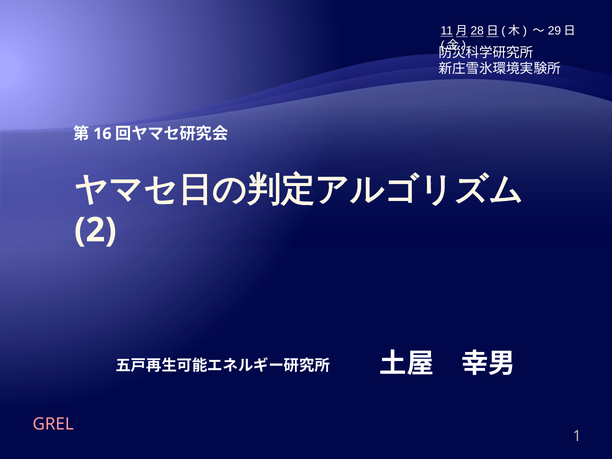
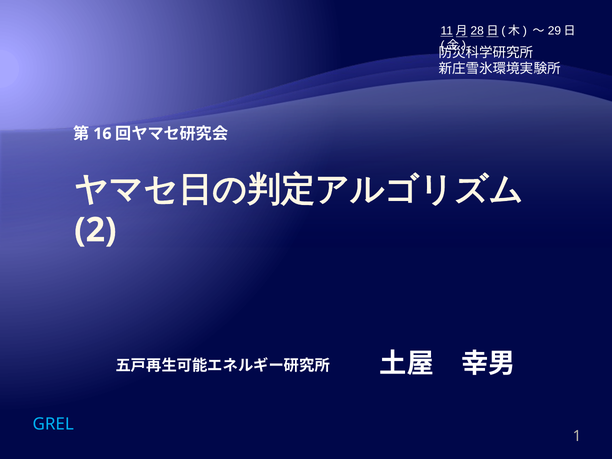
GREL colour: pink -> light blue
